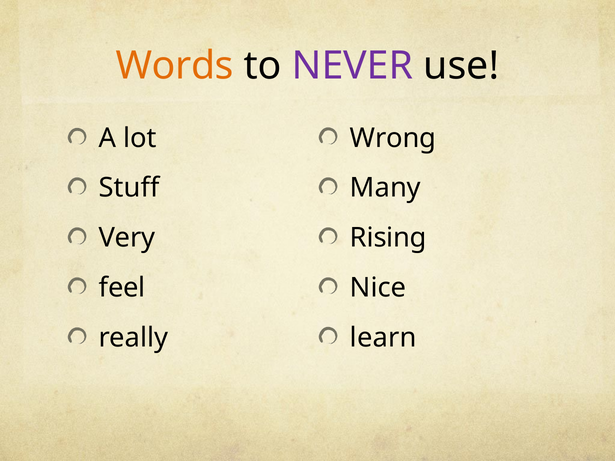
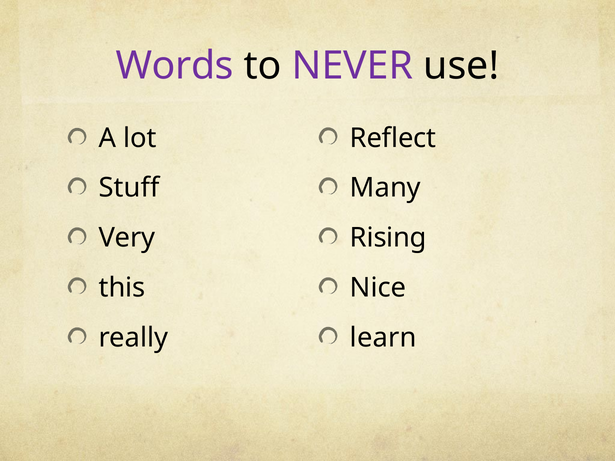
Words colour: orange -> purple
Wrong: Wrong -> Reflect
feel: feel -> this
